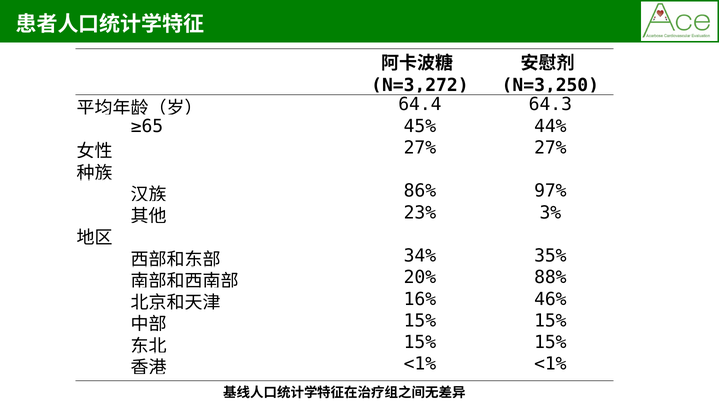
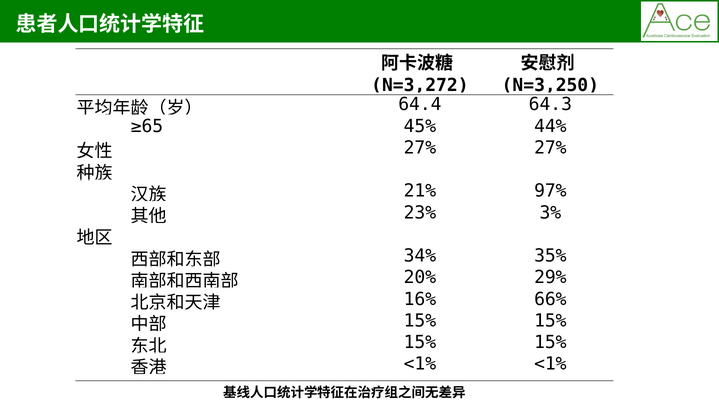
86%: 86% -> 21%
88%: 88% -> 29%
46%: 46% -> 66%
